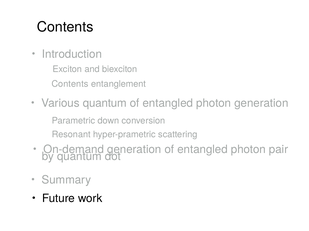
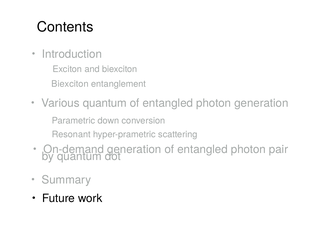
Contents at (70, 84): Contents -> Biexciton
